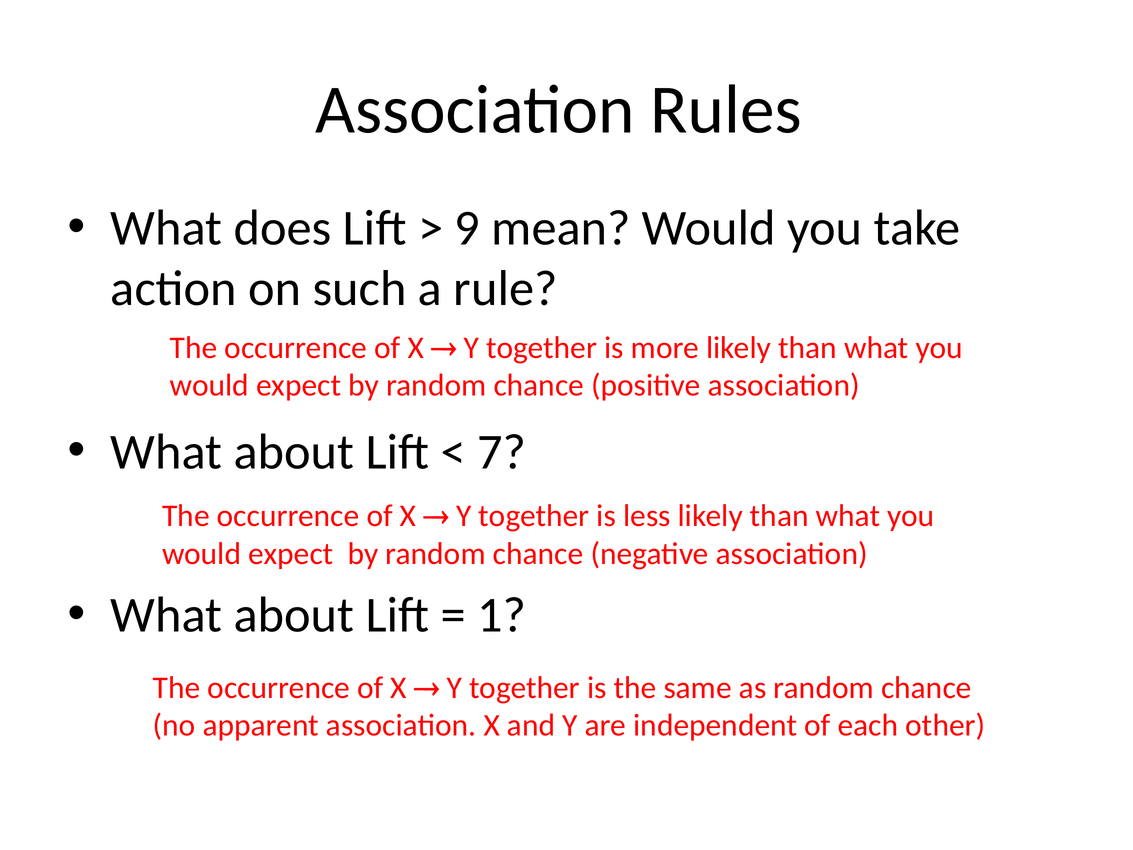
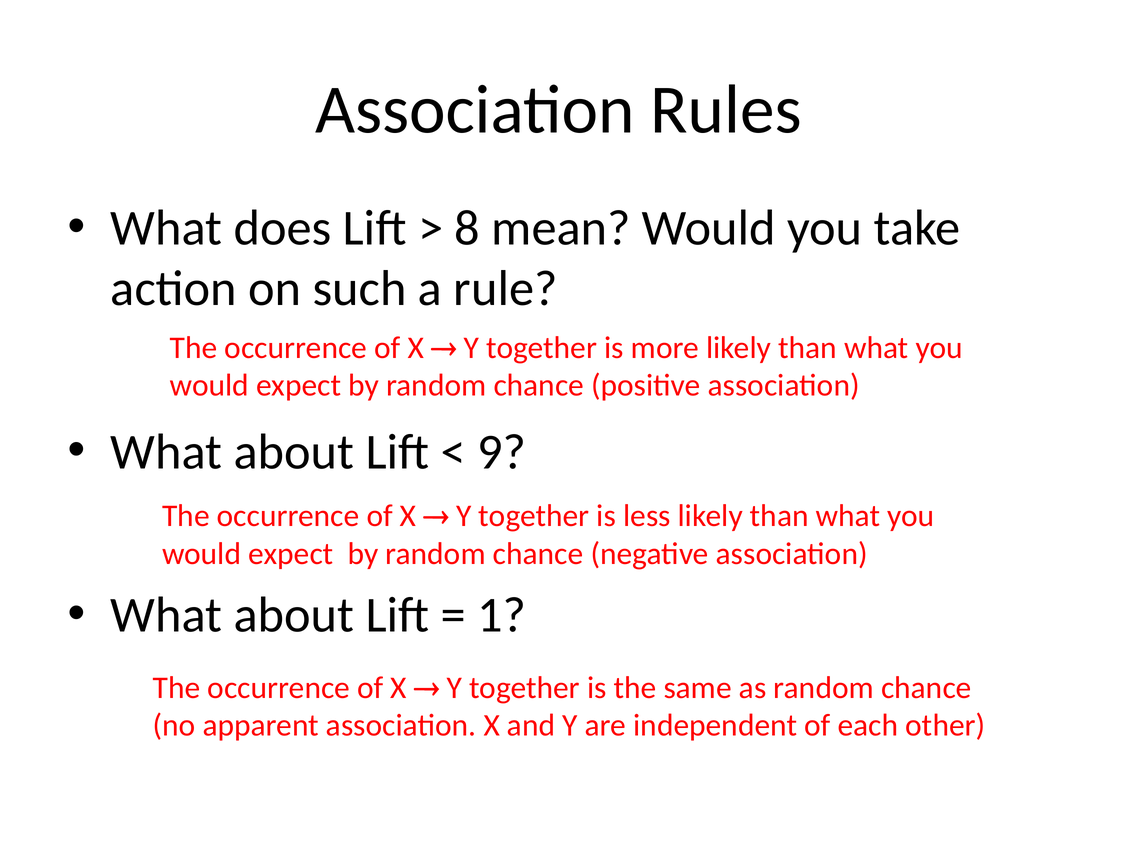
9: 9 -> 8
7: 7 -> 9
